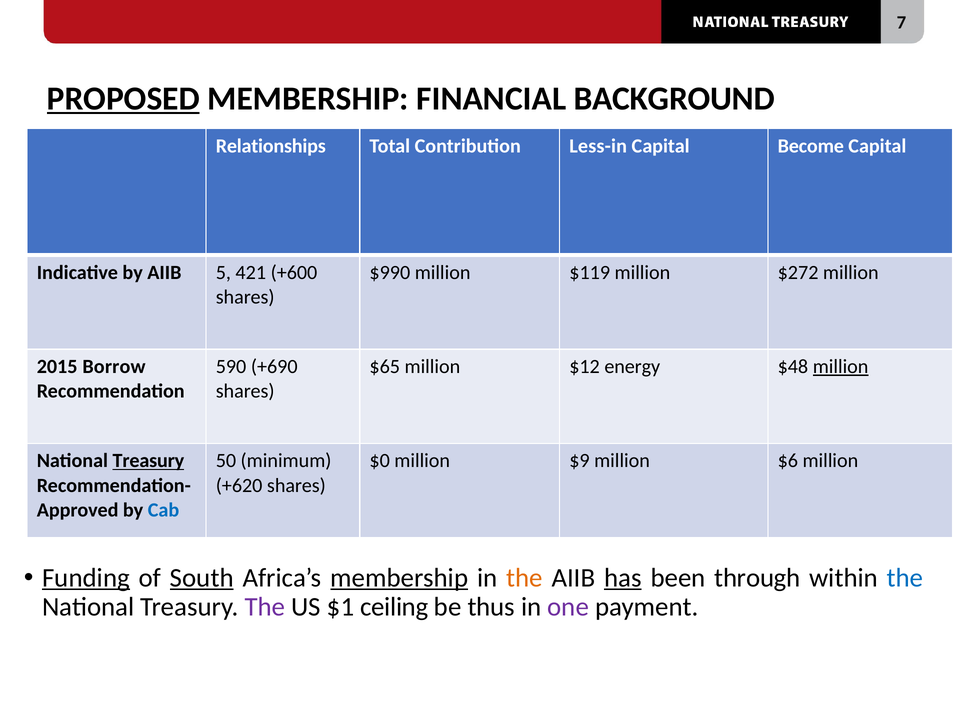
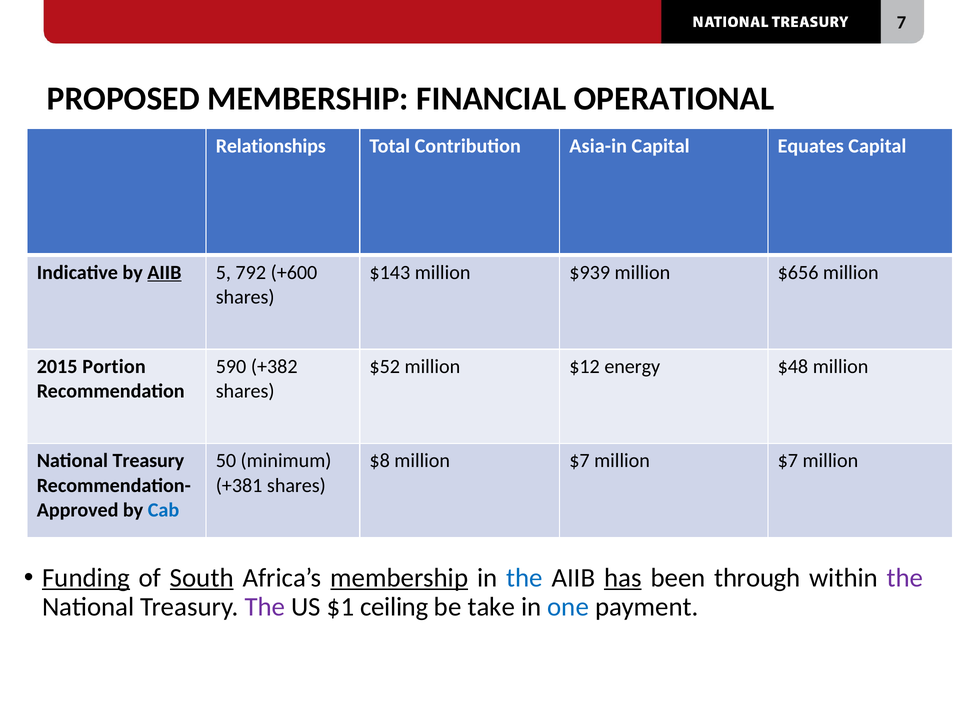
PROPOSED underline: present -> none
BACKGROUND: BACKGROUND -> OPERATIONAL
Less-in: Less-in -> Asia-in
Become: Become -> Equates
AIIB at (164, 272) underline: none -> present
421: 421 -> 792
$990: $990 -> $143
$119: $119 -> $939
$272: $272 -> $656
Borrow: Borrow -> Portion
+690: +690 -> +382
$65: $65 -> $52
million at (841, 367) underline: present -> none
Treasury at (148, 461) underline: present -> none
$0: $0 -> $8
$9 at (579, 461): $9 -> $7
$6 at (788, 461): $6 -> $7
+620: +620 -> +381
the at (524, 578) colour: orange -> blue
the at (905, 578) colour: blue -> purple
thus: thus -> take
one colour: purple -> blue
